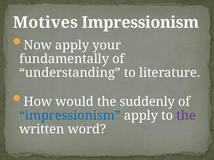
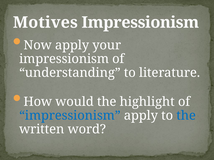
fundamentally at (64, 59): fundamentally -> impressionism
suddenly: suddenly -> highlight
the at (186, 116) colour: purple -> blue
